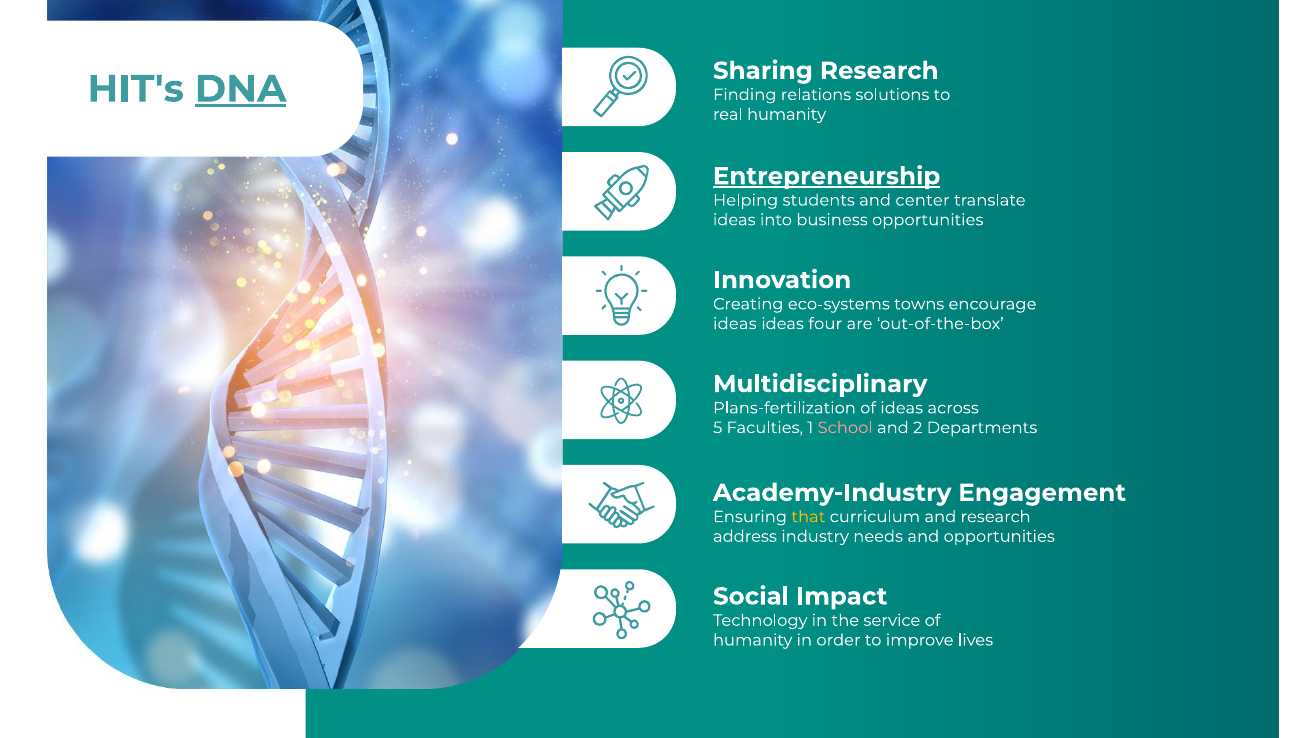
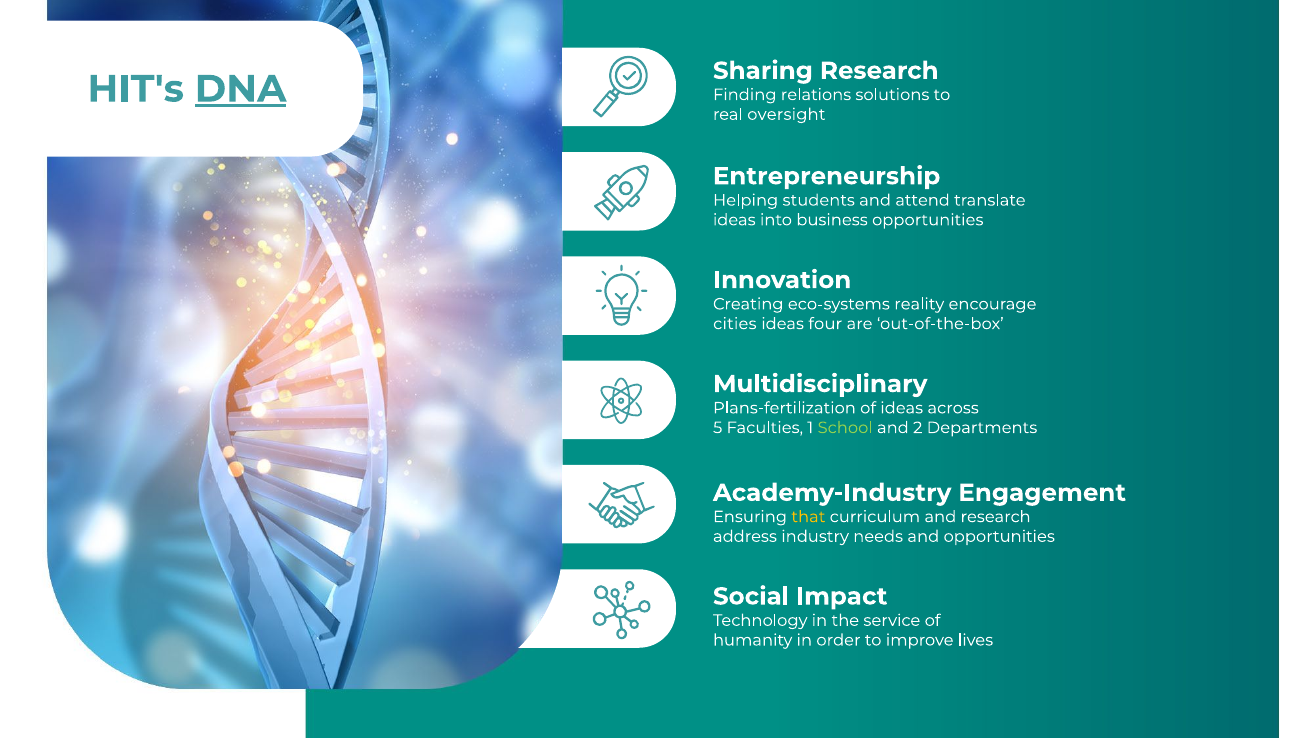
real humanity: humanity -> oversight
Entrepreneurship underline: present -> none
center: center -> attend
towns: towns -> reality
ideas at (735, 324): ideas -> cities
School colour: pink -> light green
